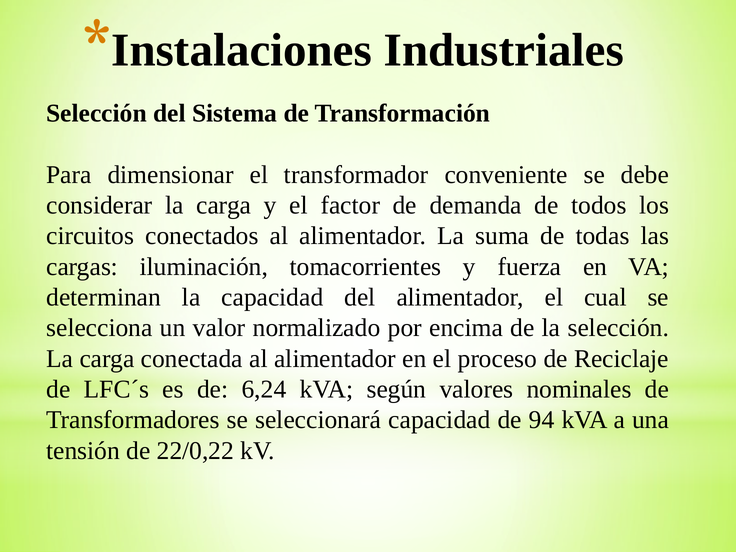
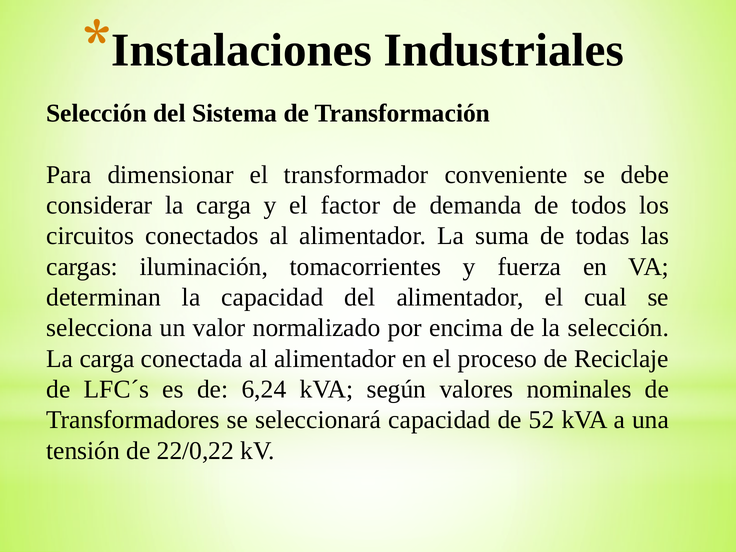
94: 94 -> 52
